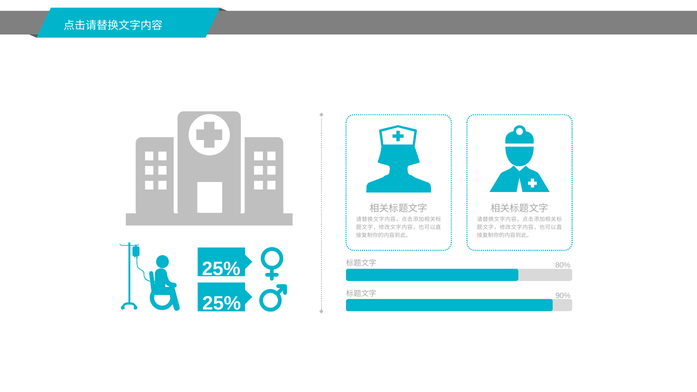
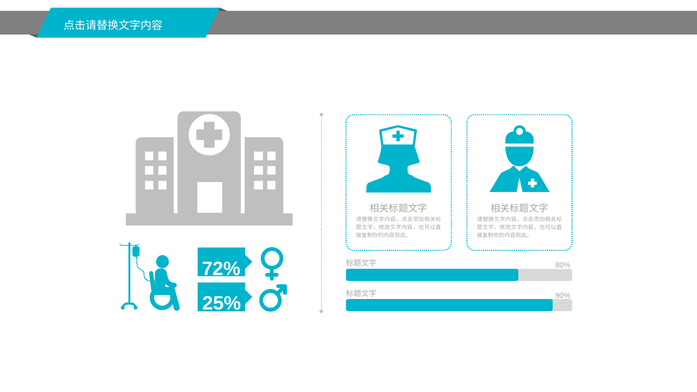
25% at (221, 269): 25% -> 72%
